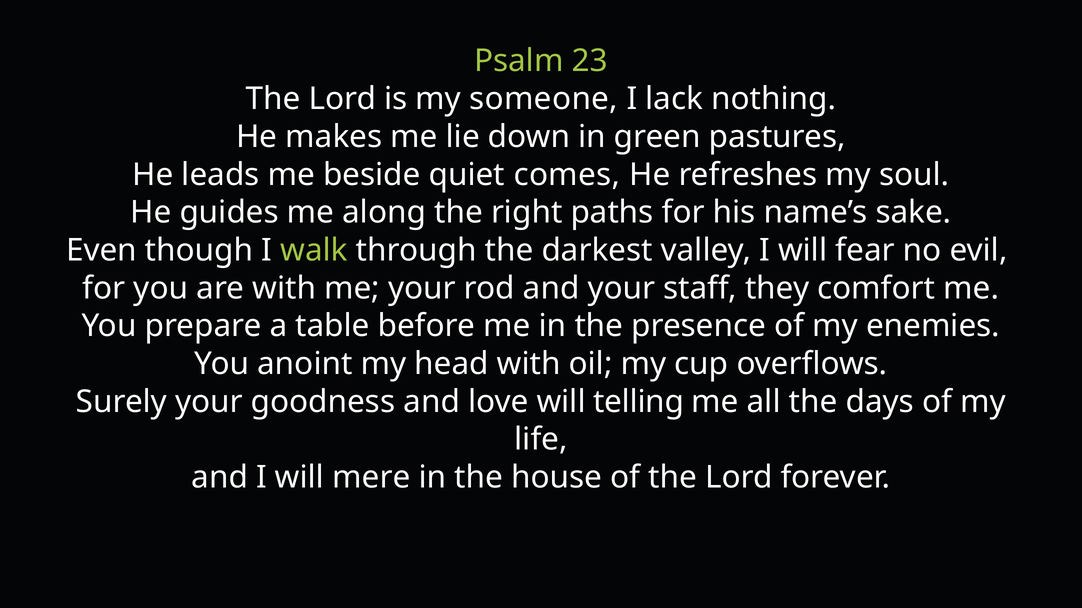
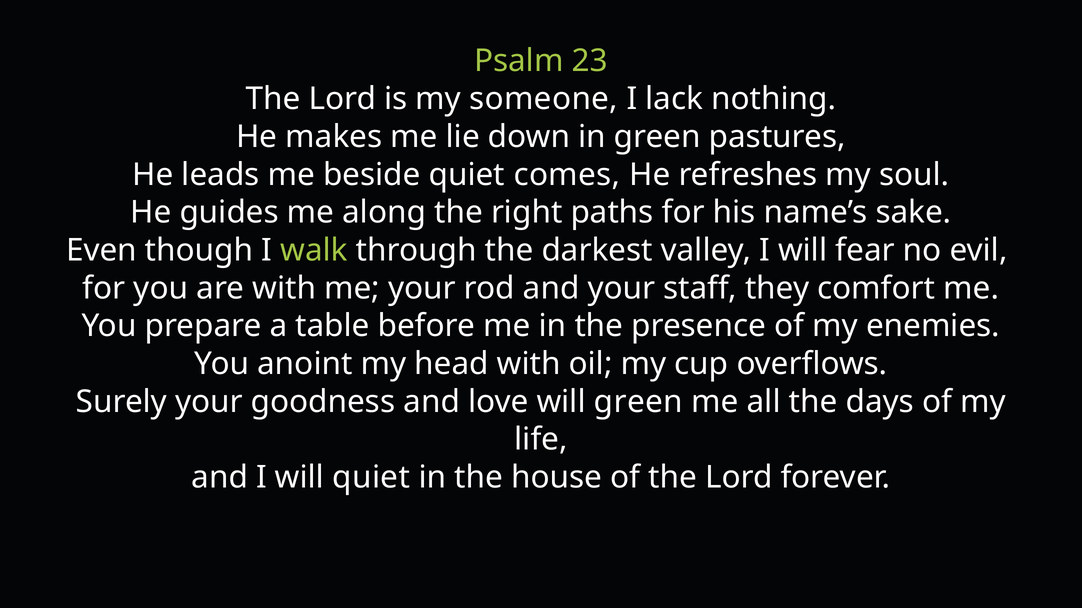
will telling: telling -> green
will mere: mere -> quiet
